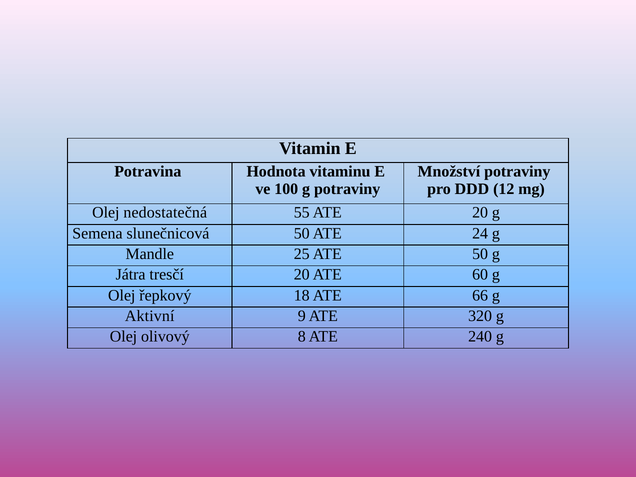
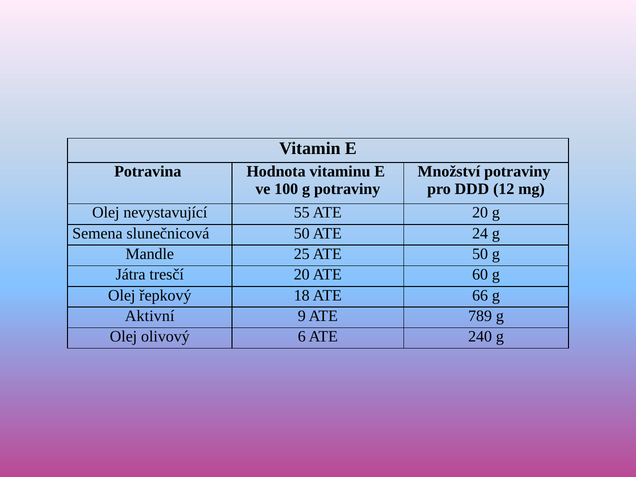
nedostatečná: nedostatečná -> nevystavující
320: 320 -> 789
8: 8 -> 6
